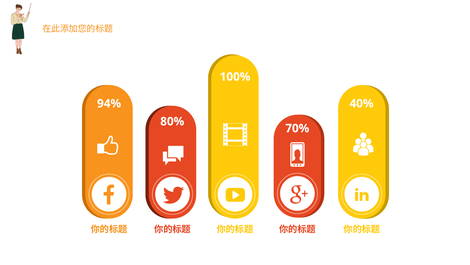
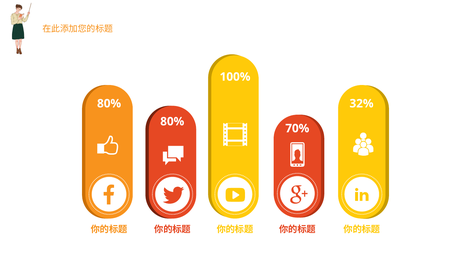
94% at (109, 103): 94% -> 80%
40%: 40% -> 32%
